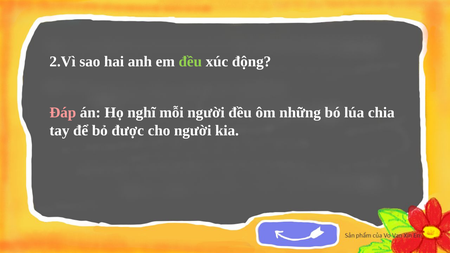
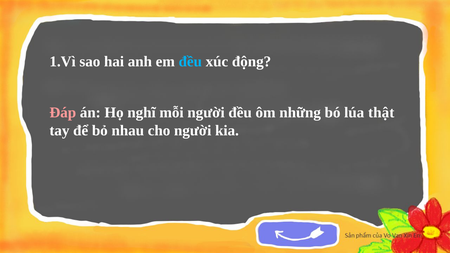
2.Vì: 2.Vì -> 1.Vì
đều at (190, 62) colour: light green -> light blue
chia: chia -> thật
được: được -> nhau
